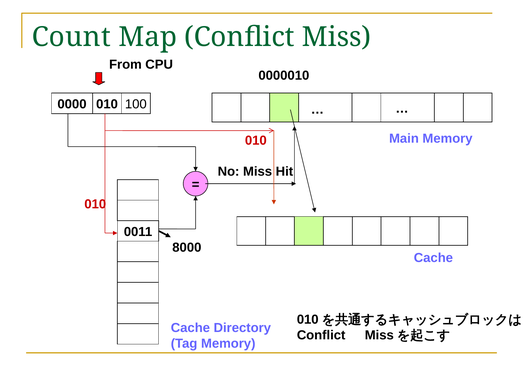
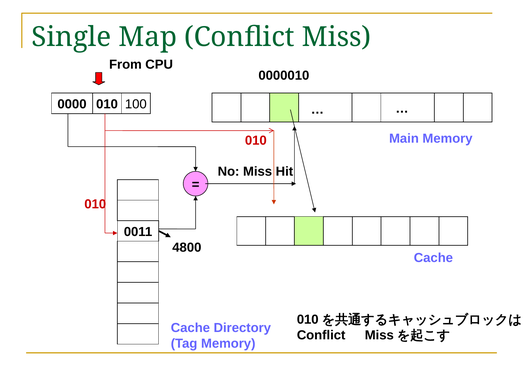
Count: Count -> Single
8000: 8000 -> 4800
